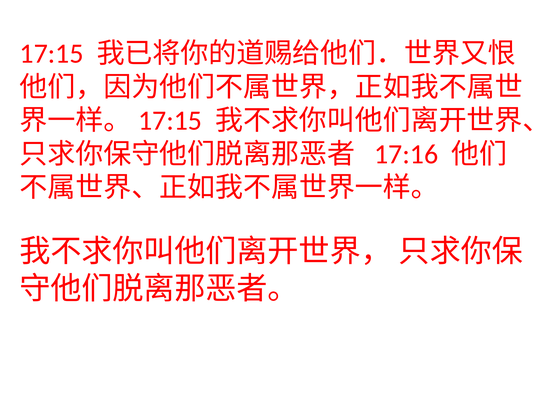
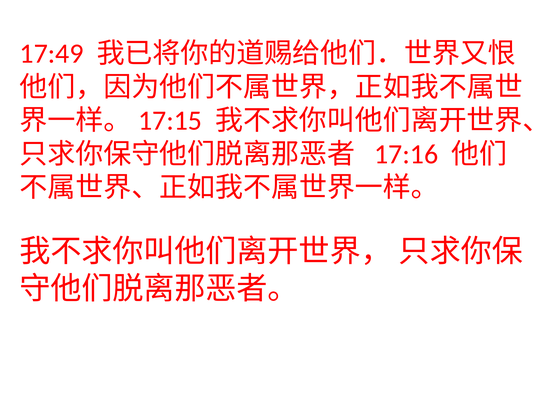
17:15: 17:15 -> 17:49
